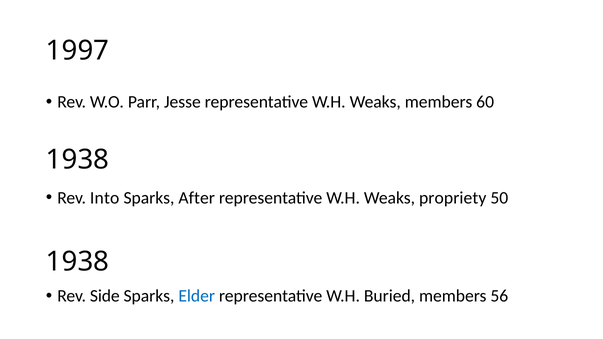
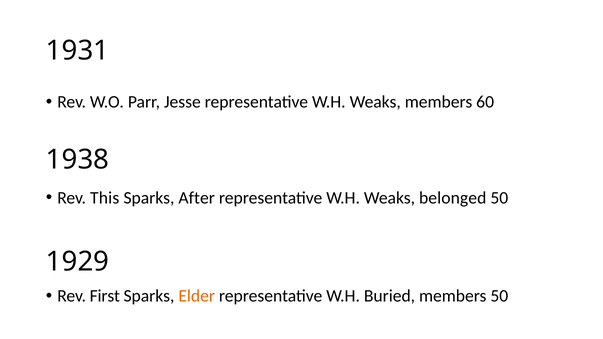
1997: 1997 -> 1931
Into: Into -> This
propriety: propriety -> belonged
1938 at (78, 262): 1938 -> 1929
Side: Side -> First
Elder colour: blue -> orange
members 56: 56 -> 50
